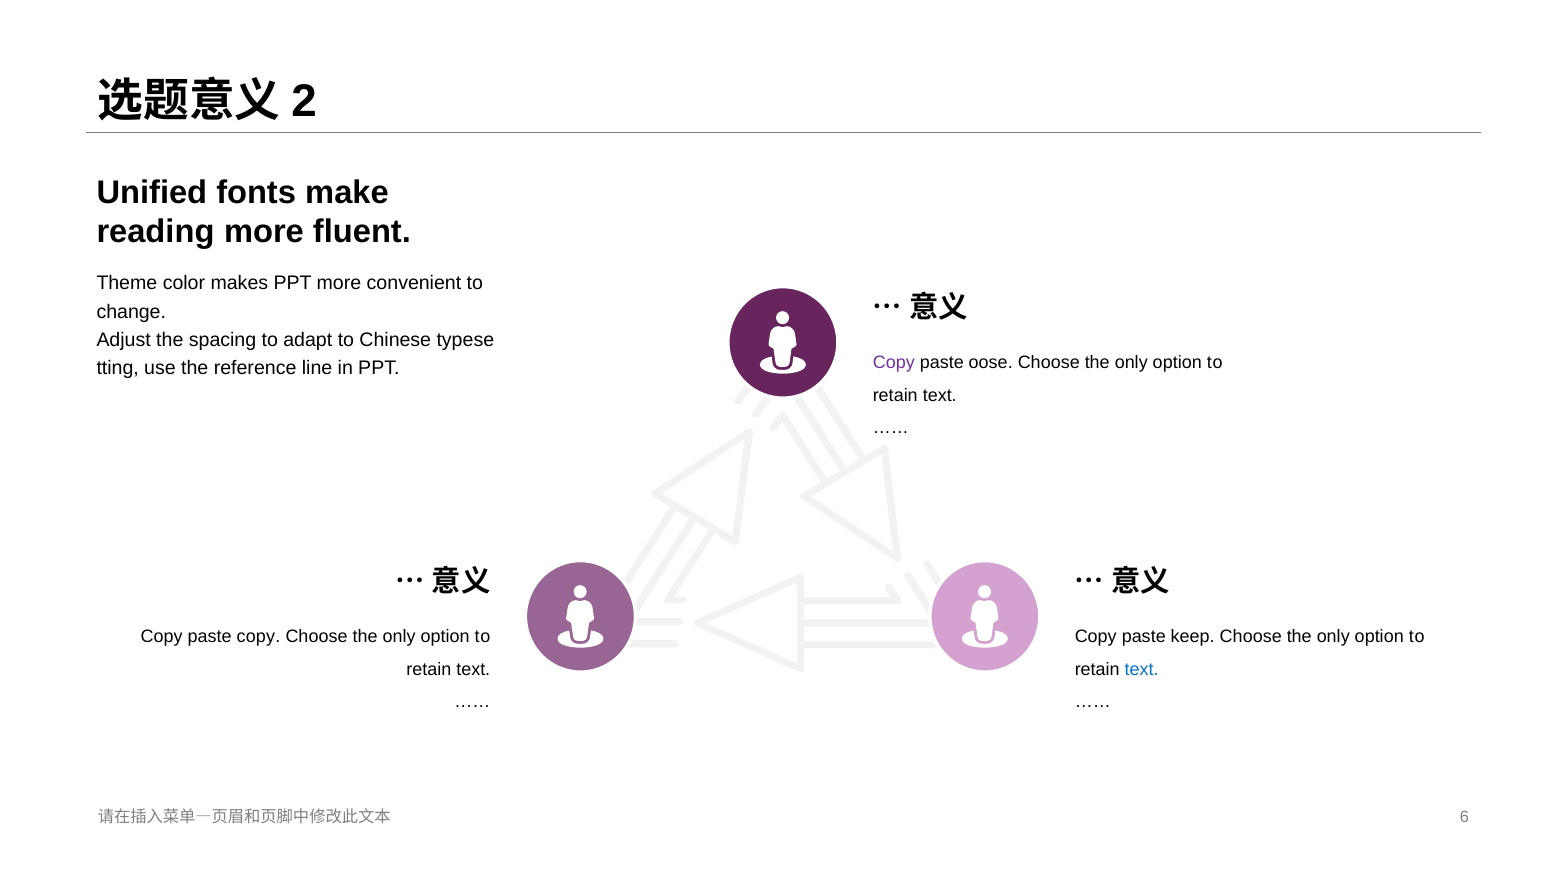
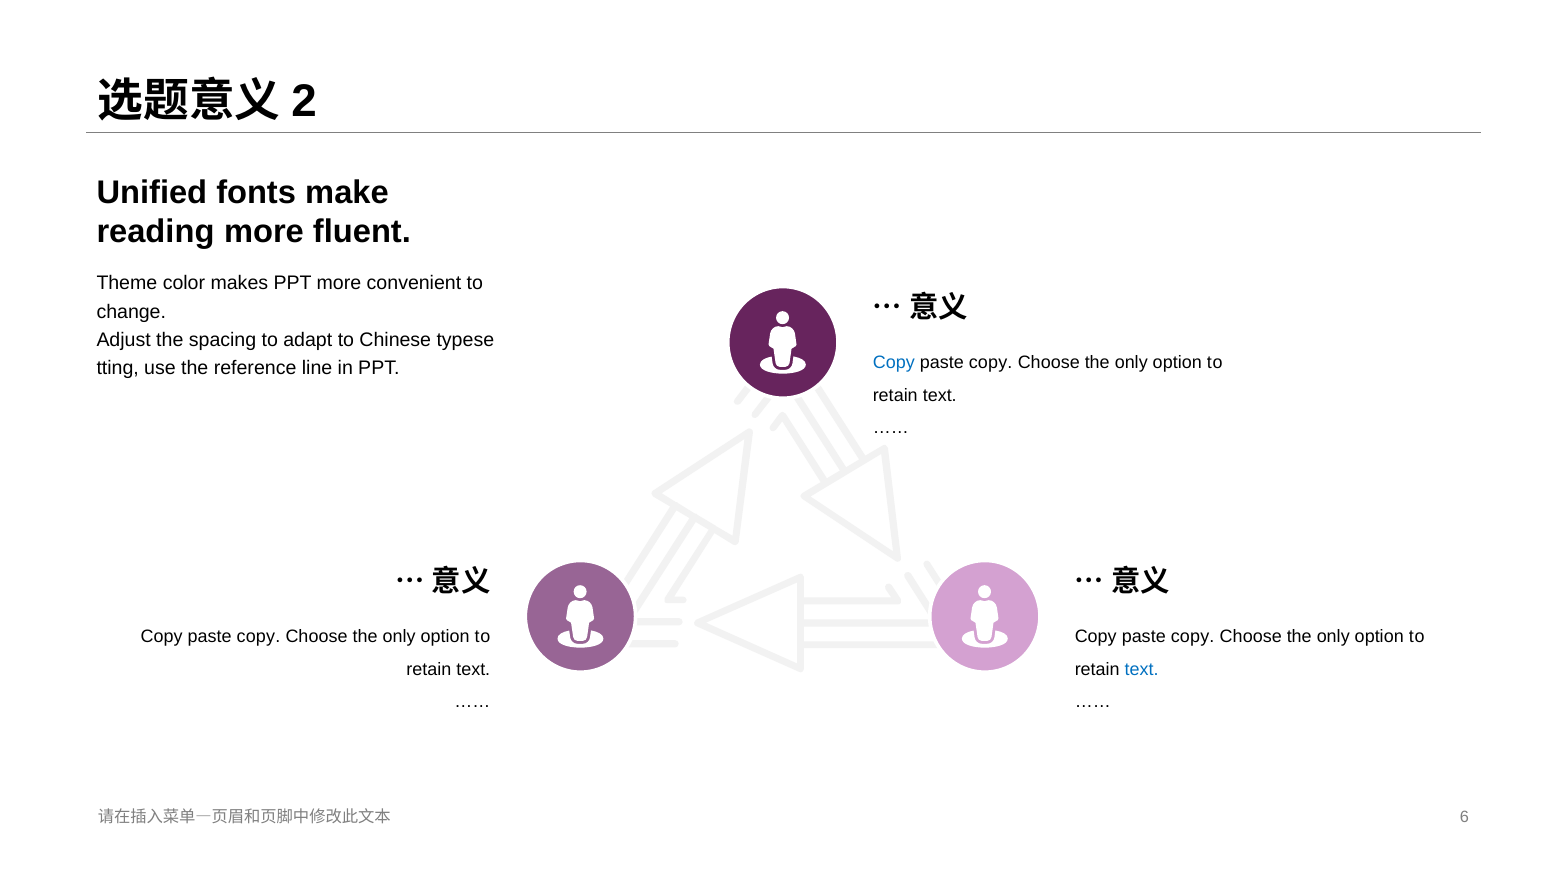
Copy at (894, 363) colour: purple -> blue
oose at (991, 363): oose -> copy
keep at (1193, 636): keep -> copy
